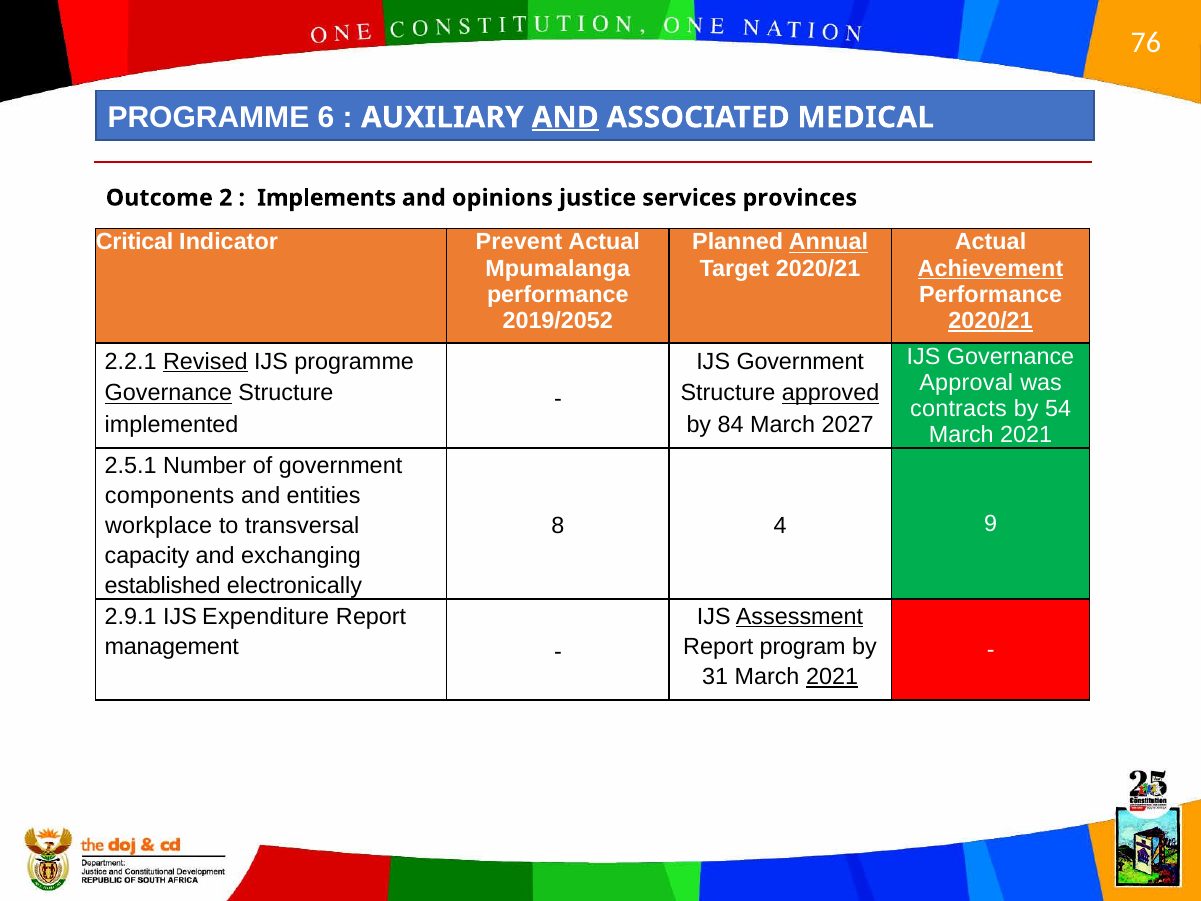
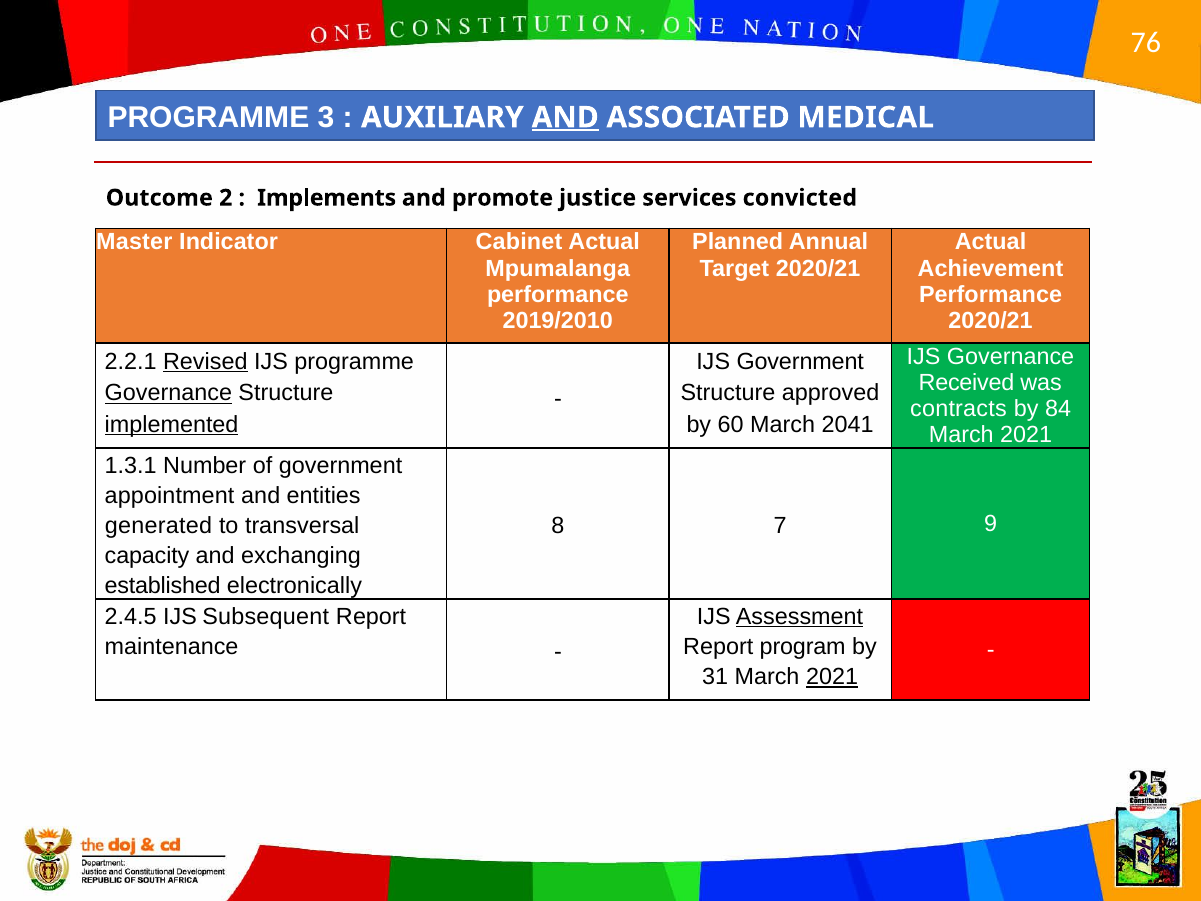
6: 6 -> 3
opinions: opinions -> promote
provinces: provinces -> convicted
Critical: Critical -> Master
Prevent: Prevent -> Cabinet
Annual underline: present -> none
Achievement underline: present -> none
2019/2052: 2019/2052 -> 2019/2010
2020/21 at (991, 321) underline: present -> none
Approval: Approval -> Received
approved underline: present -> none
54: 54 -> 84
implemented underline: none -> present
84: 84 -> 60
2027: 2027 -> 2041
2.5.1: 2.5.1 -> 1.3.1
components: components -> appointment
workplace: workplace -> generated
4: 4 -> 7
2.9.1: 2.9.1 -> 2.4.5
Expenditure: Expenditure -> Subsequent
management: management -> maintenance
